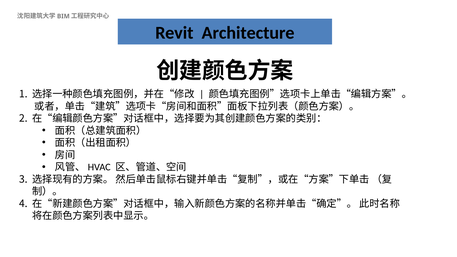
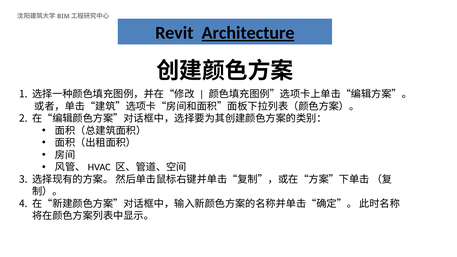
Architecture underline: none -> present
